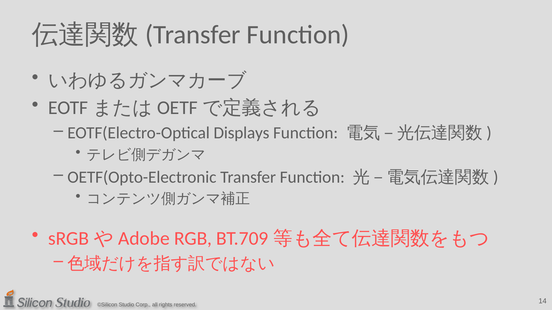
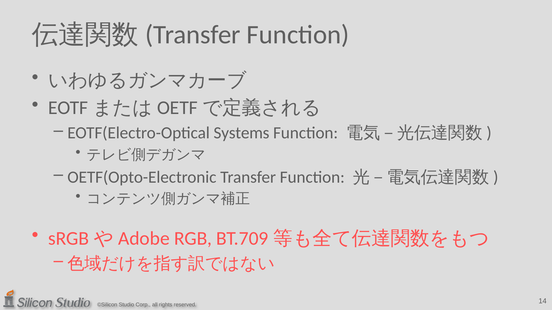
Displays: Displays -> Systems
